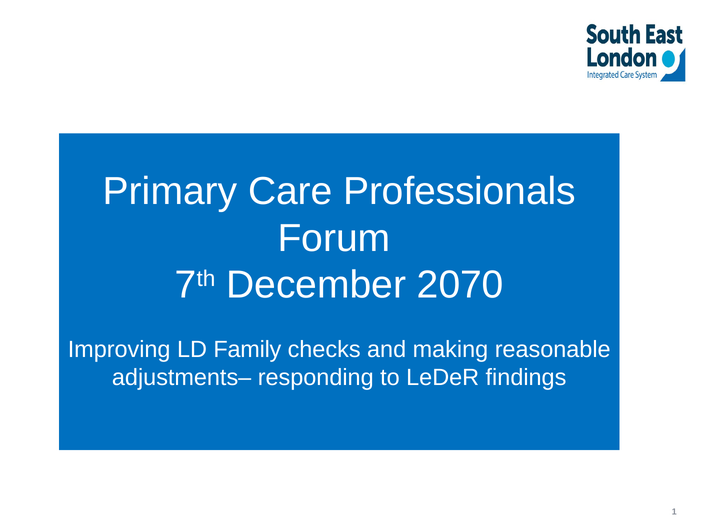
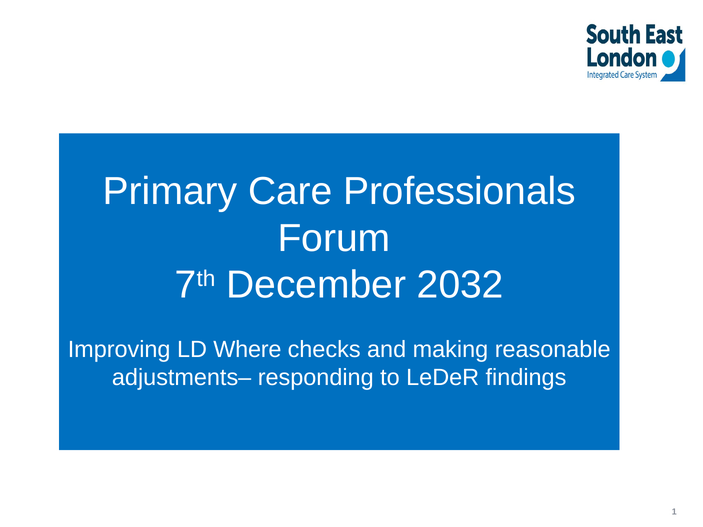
2070: 2070 -> 2032
Family: Family -> Where
